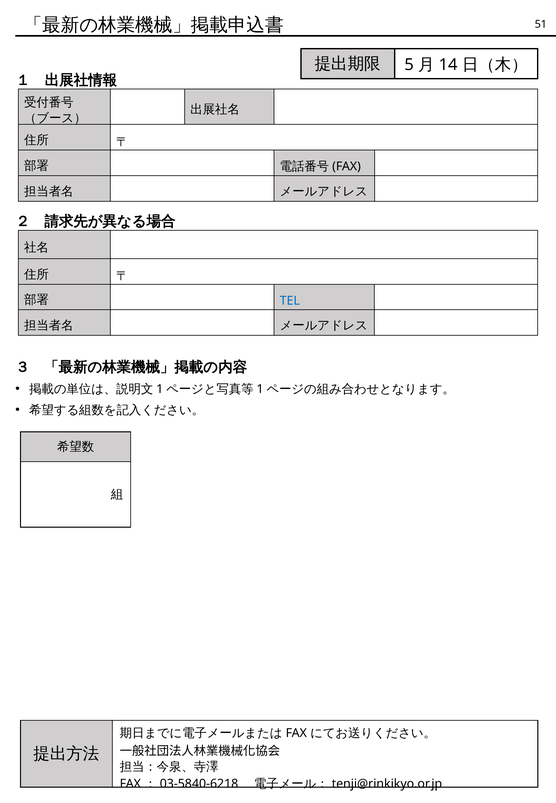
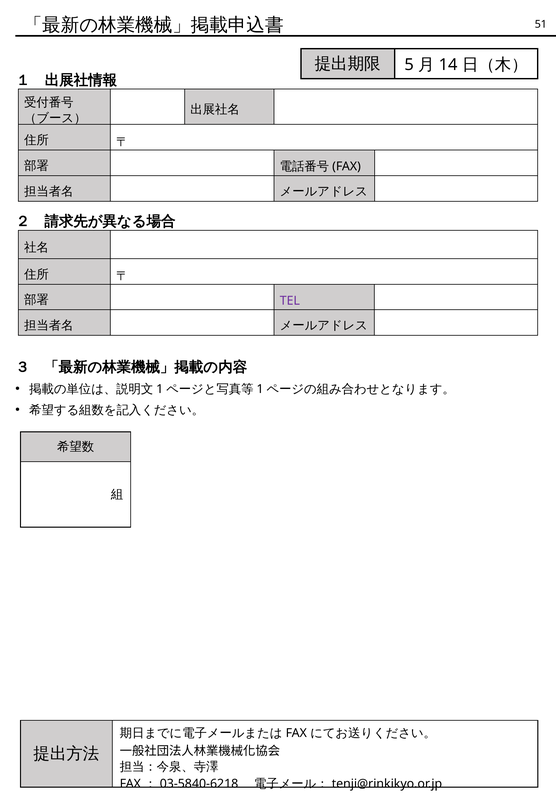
TEL colour: blue -> purple
